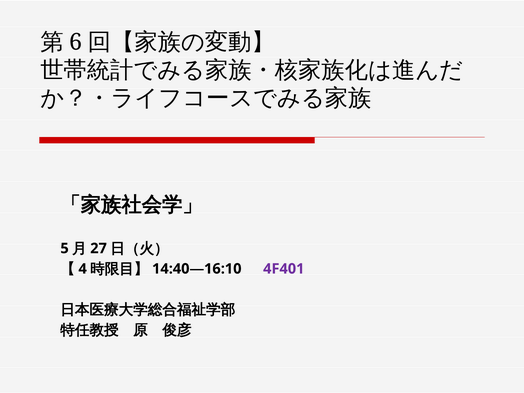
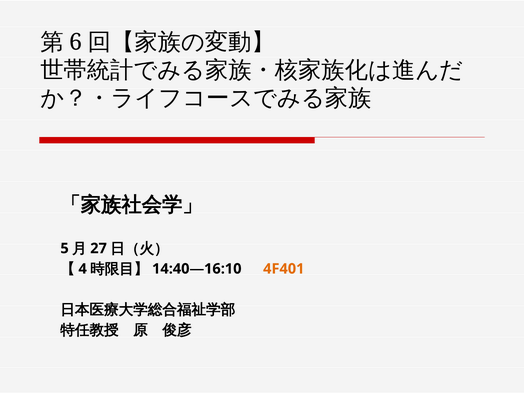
4F401 colour: purple -> orange
